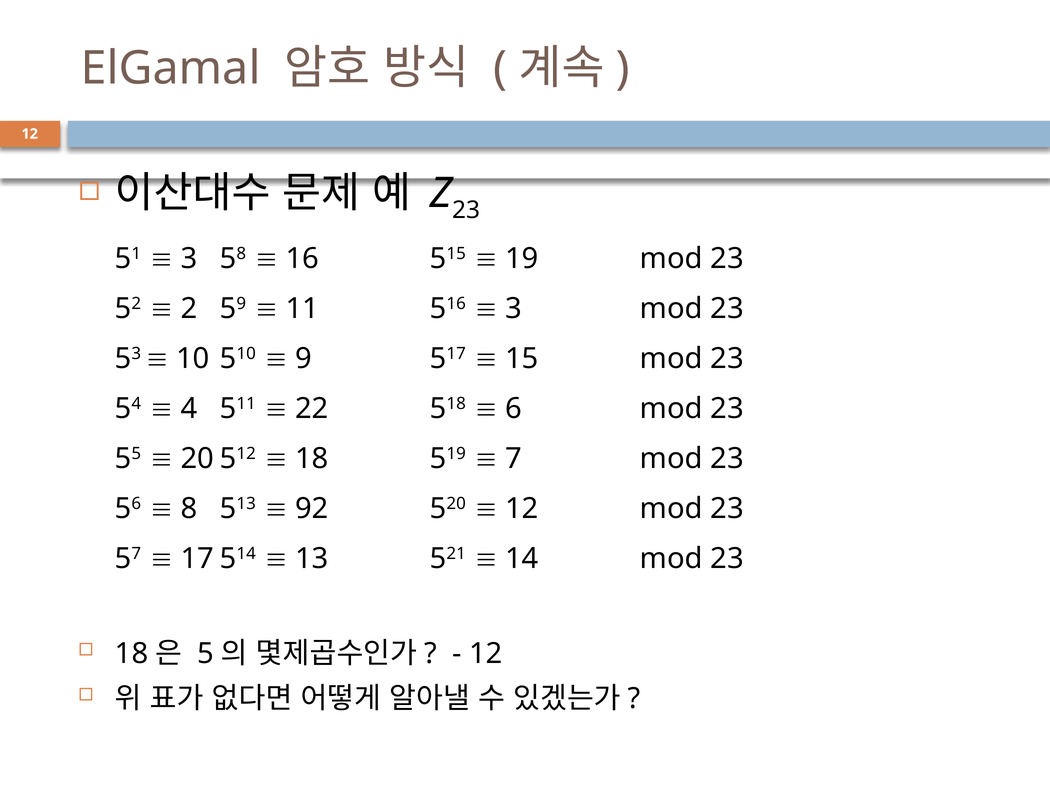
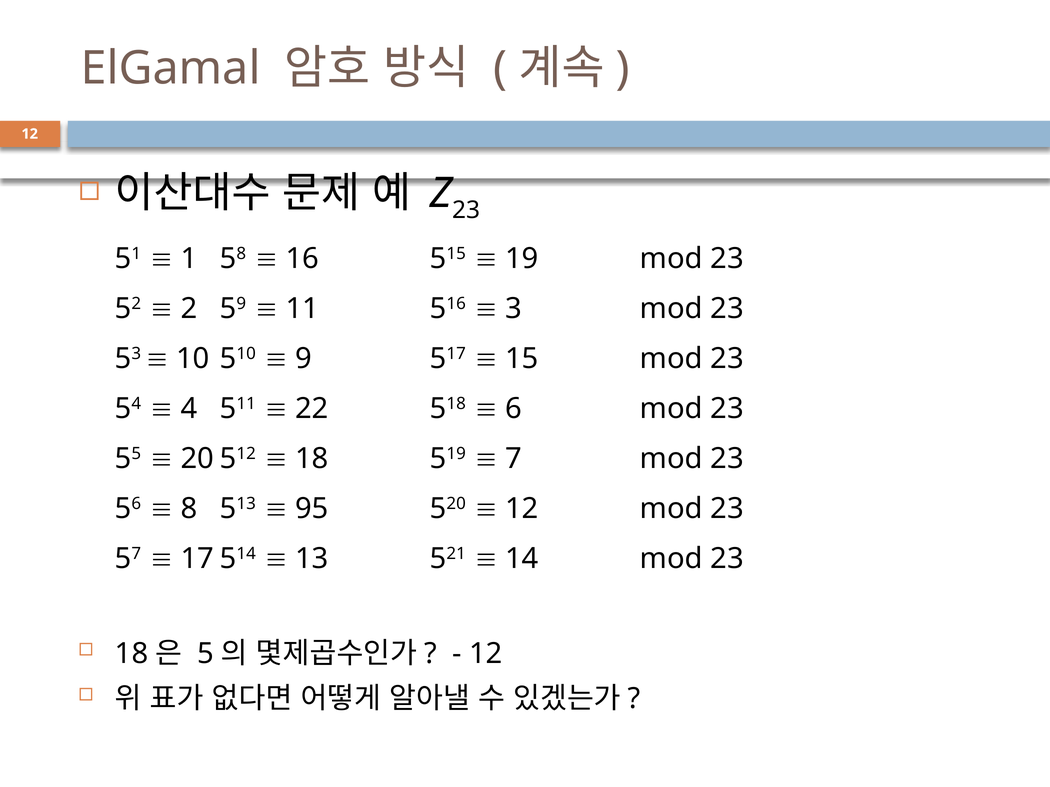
3 at (189, 259): 3 -> 1
92: 92 -> 95
